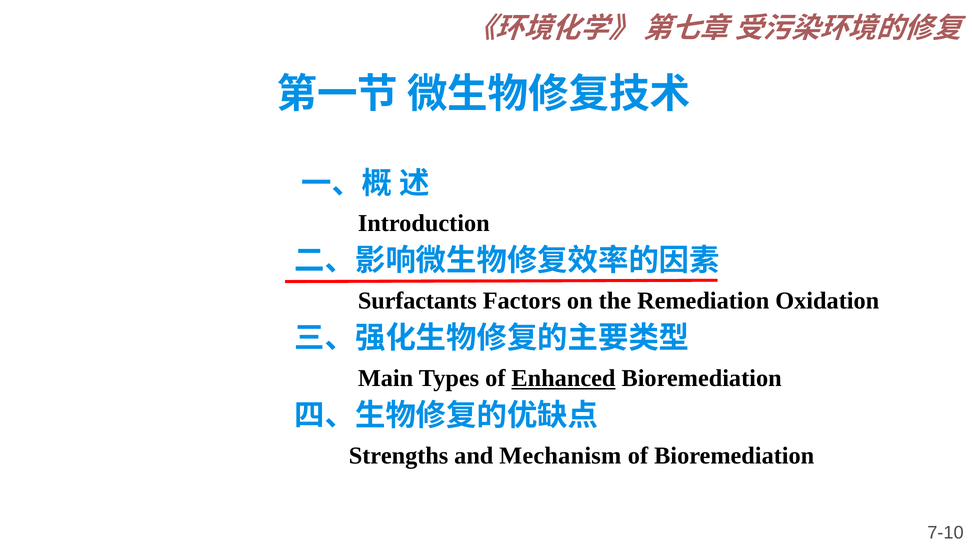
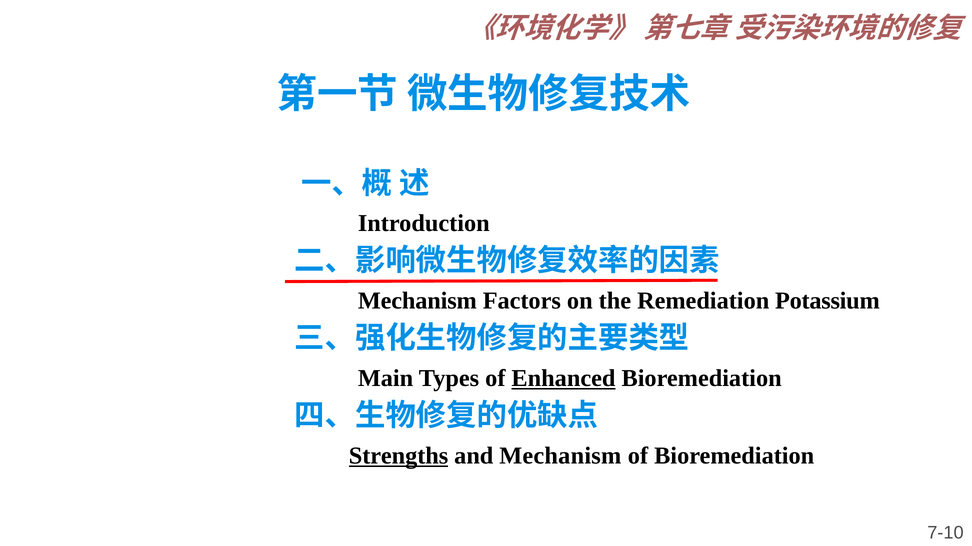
Surfactants at (417, 301): Surfactants -> Mechanism
Oxidation: Oxidation -> Potassium
Strengths underline: none -> present
